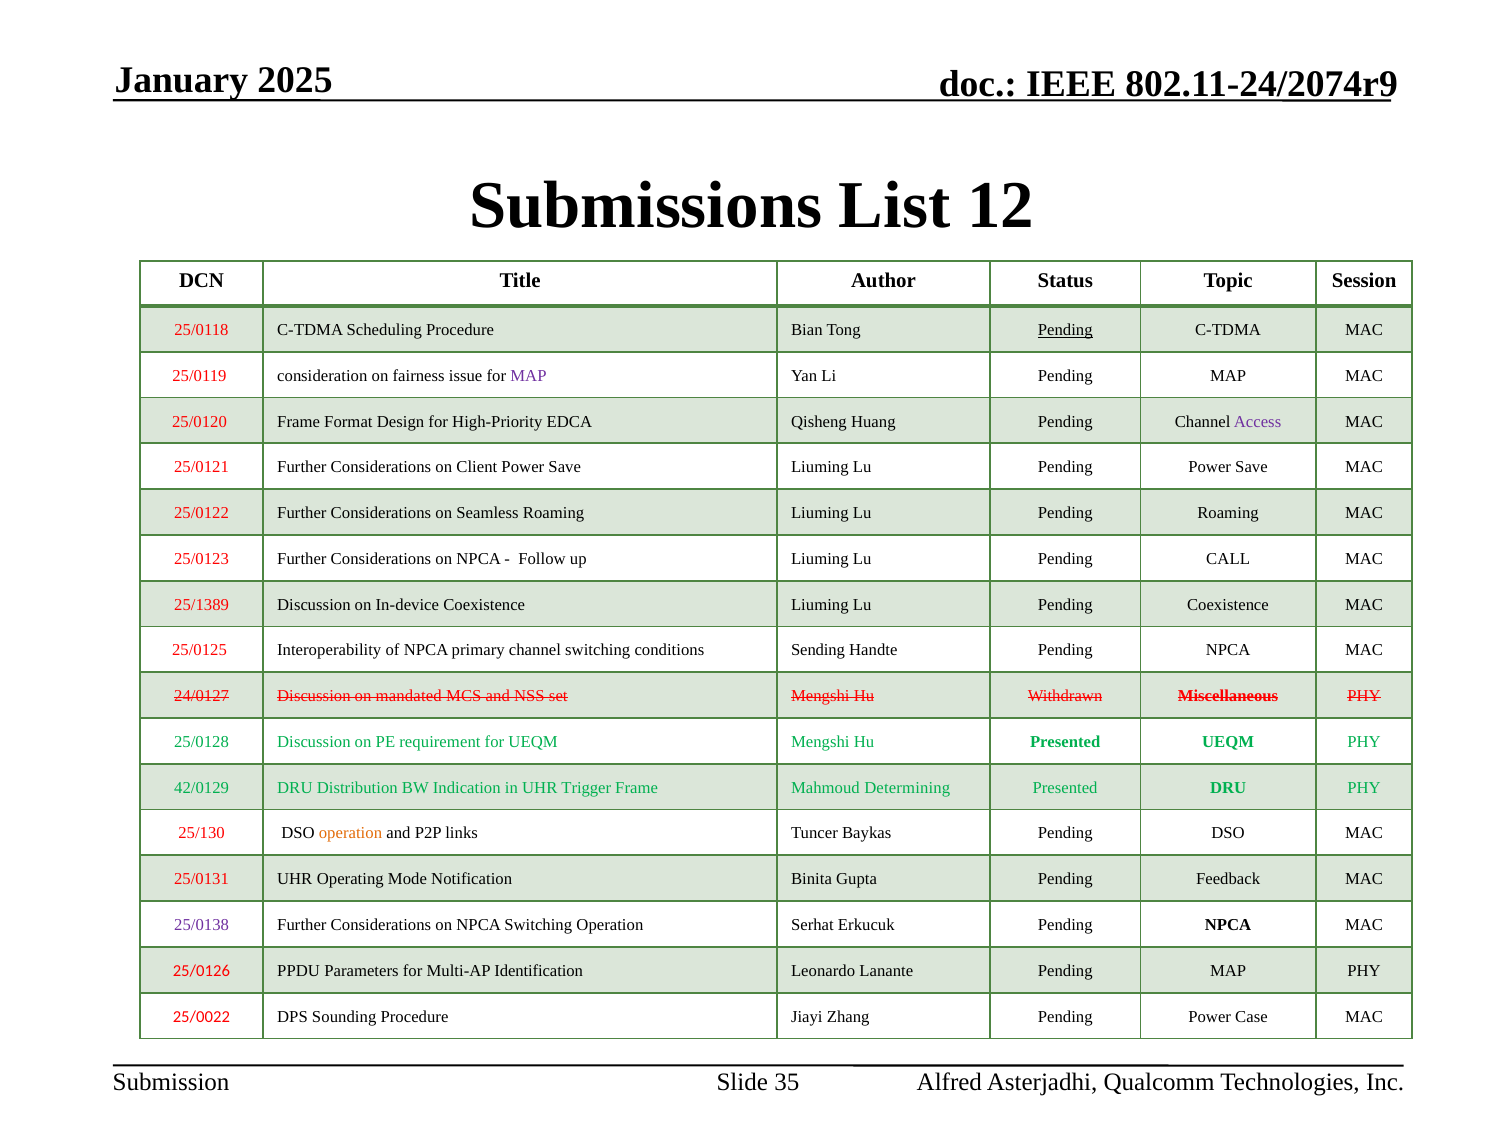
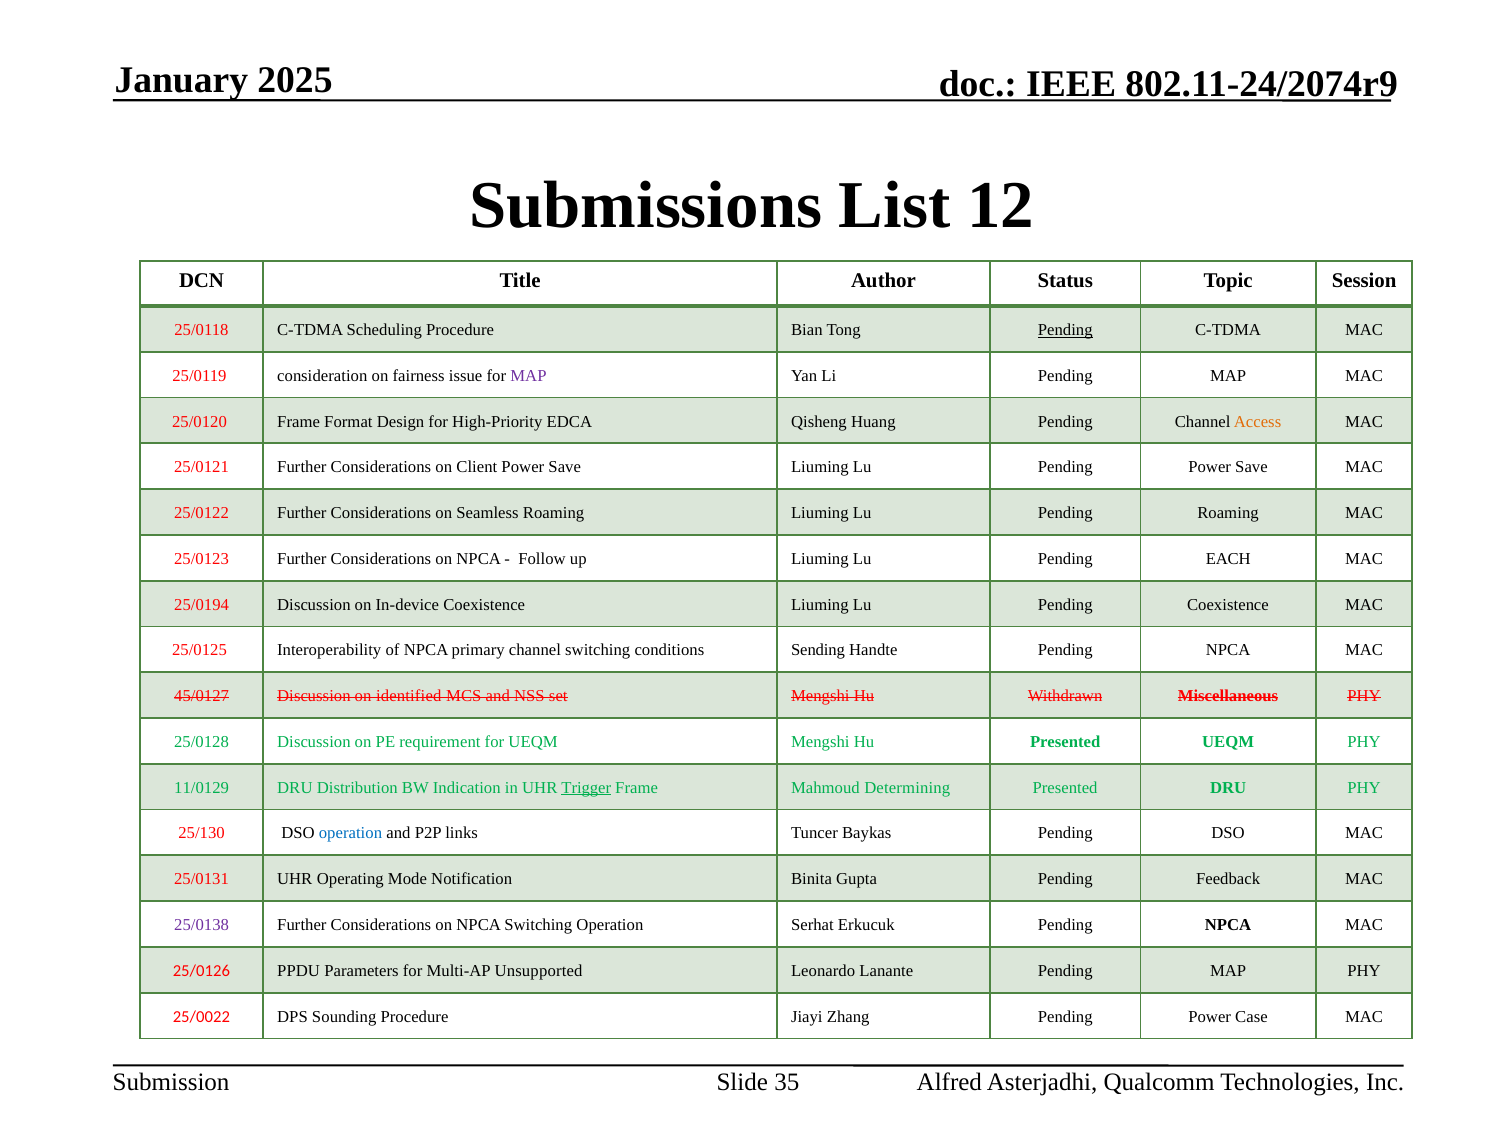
Access colour: purple -> orange
CALL: CALL -> EACH
25/1389: 25/1389 -> 25/0194
24/0127: 24/0127 -> 45/0127
mandated: mandated -> identified
42/0129: 42/0129 -> 11/0129
Trigger underline: none -> present
operation at (350, 833) colour: orange -> blue
Identification: Identification -> Unsupported
